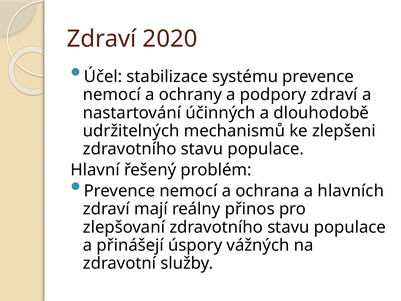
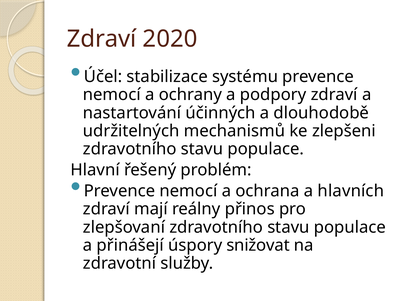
vážných: vážných -> snižovat
